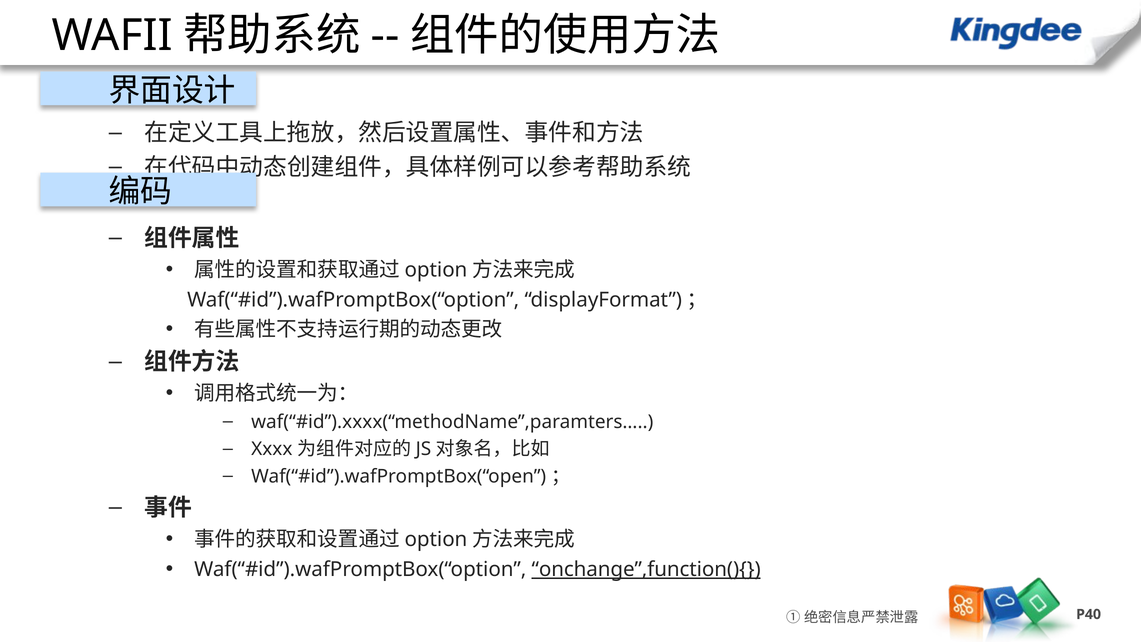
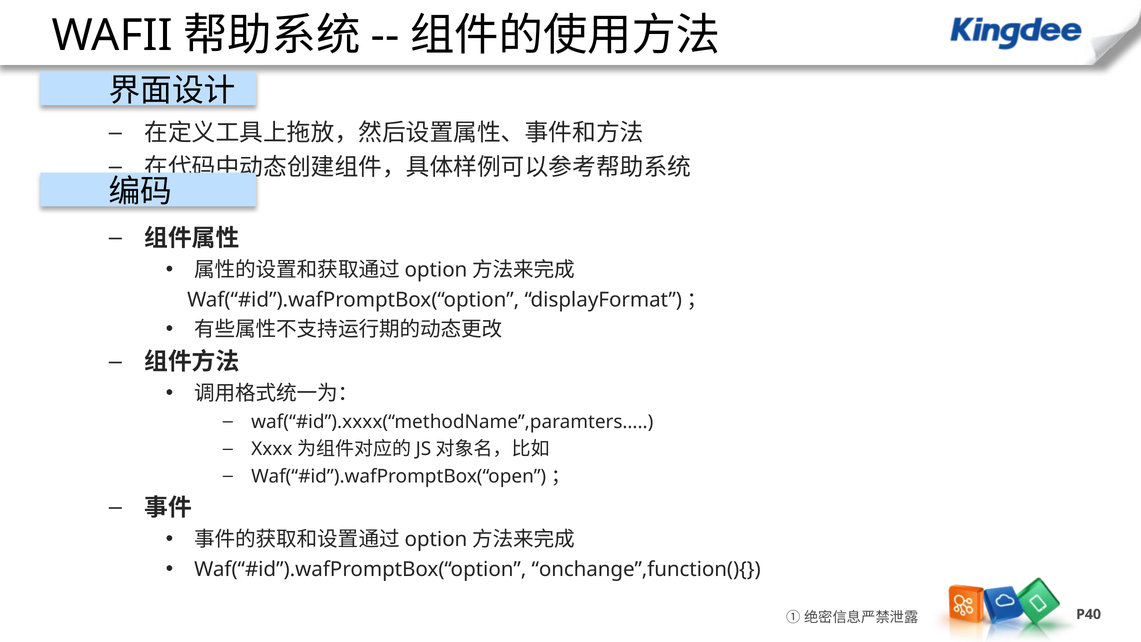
onchange”,function(){ underline: present -> none
